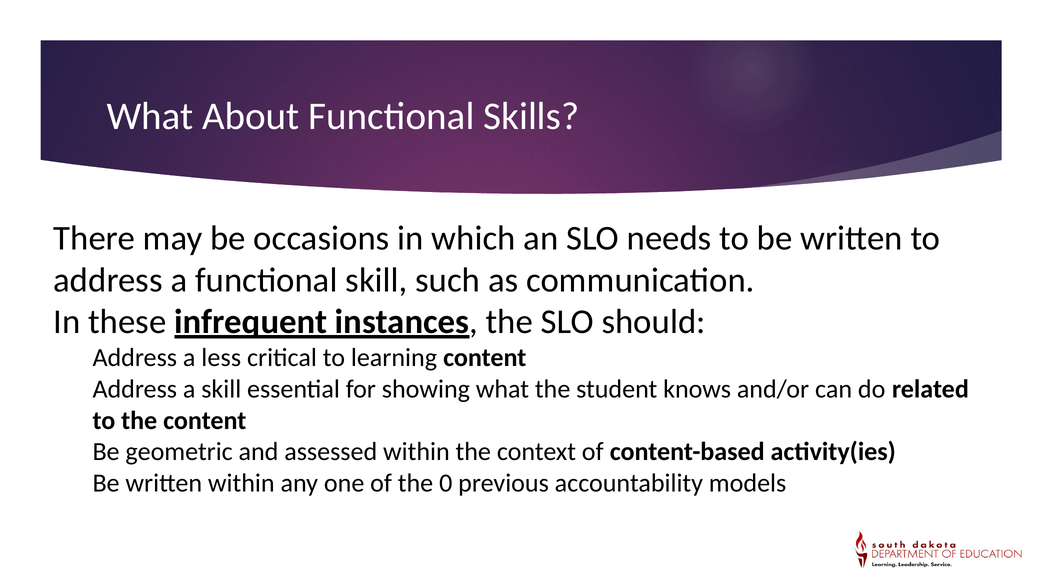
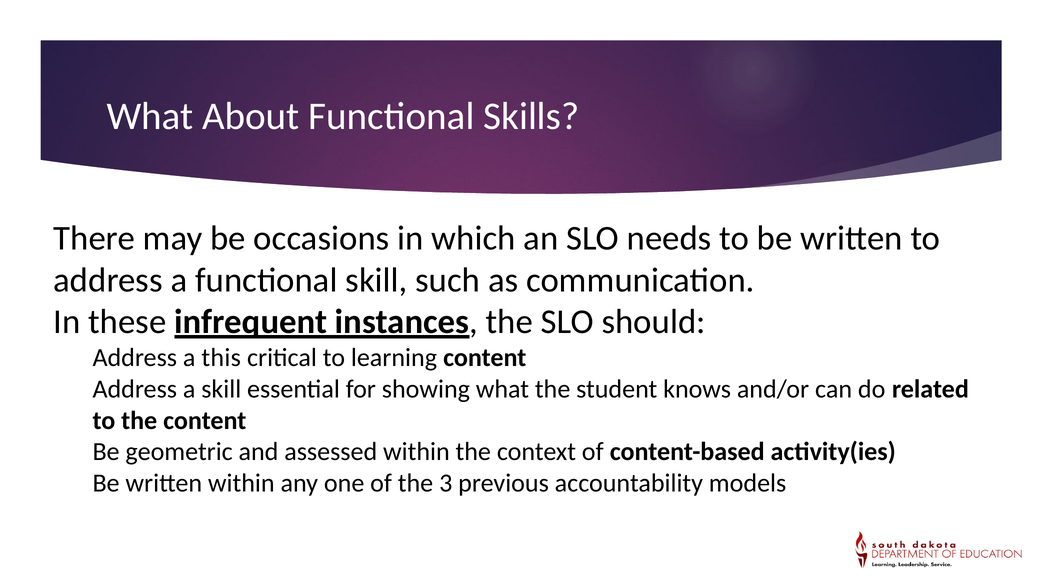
less: less -> this
0: 0 -> 3
